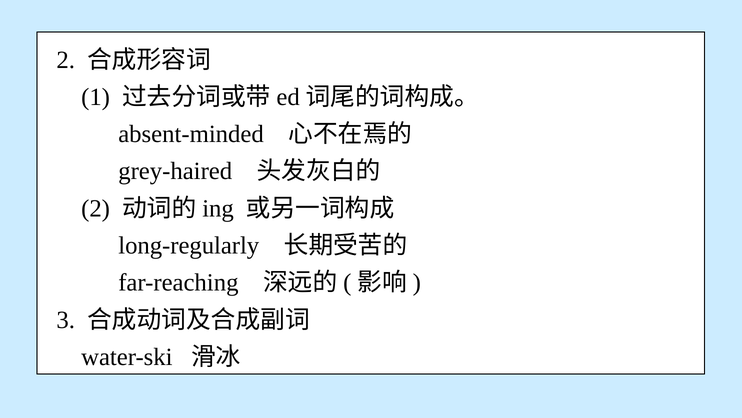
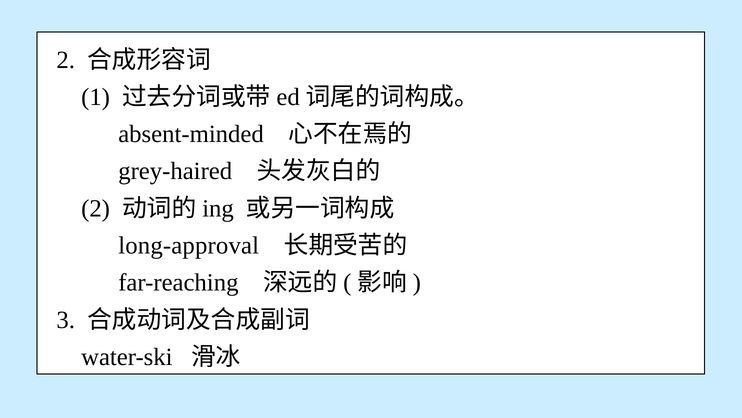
long-regularly: long-regularly -> long-approval
